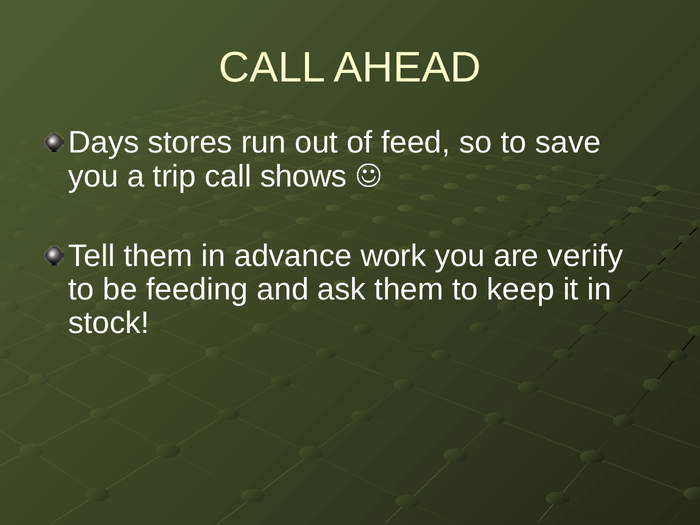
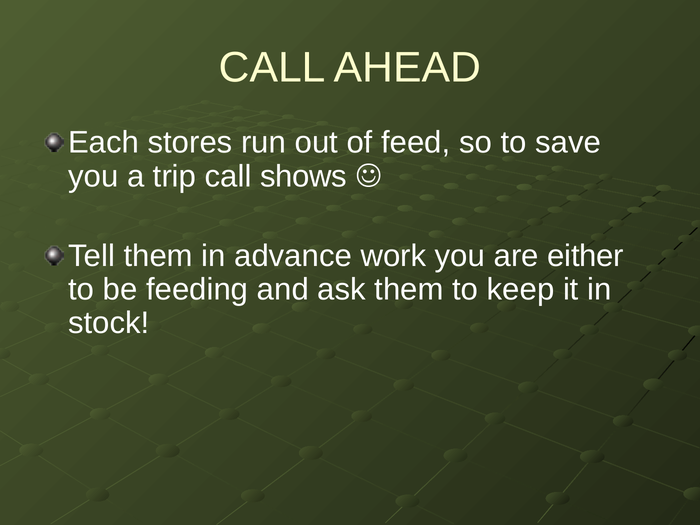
Days: Days -> Each
verify: verify -> either
